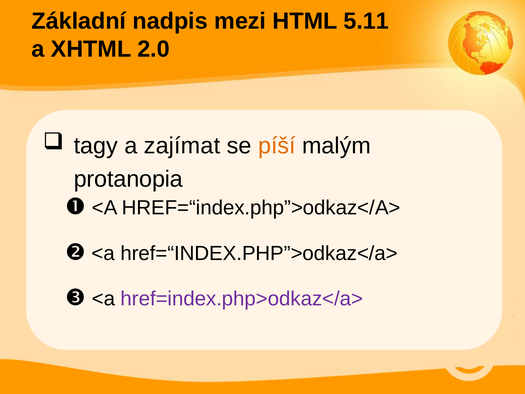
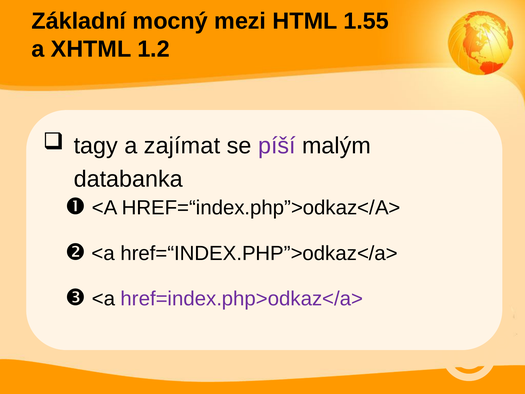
nadpis: nadpis -> mocný
5.11: 5.11 -> 1.55
2.0: 2.0 -> 1.2
píší colour: orange -> purple
protanopia: protanopia -> databanka
